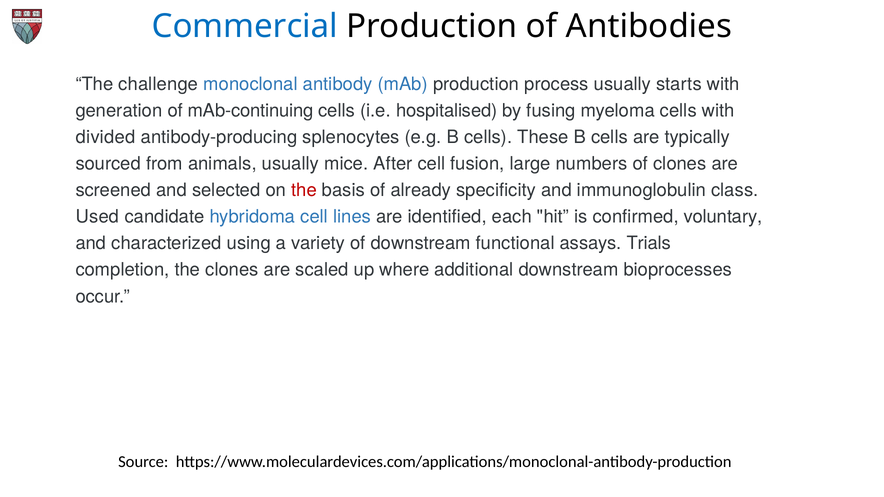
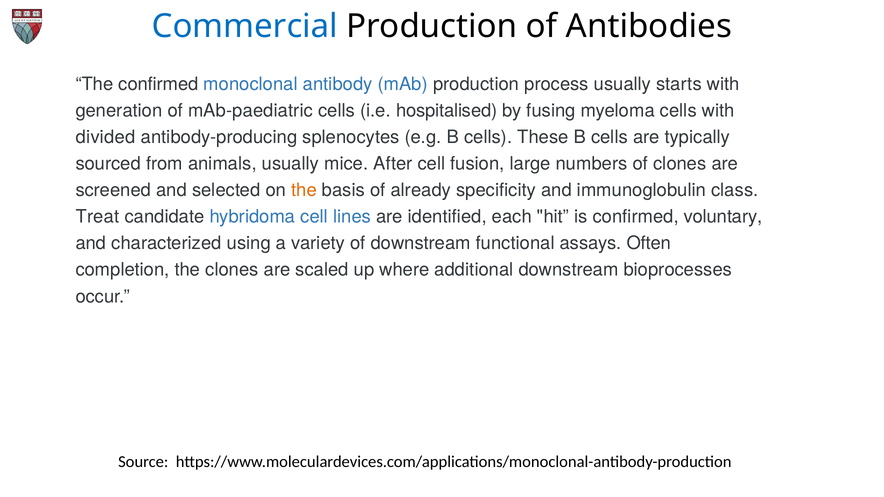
The challenge: challenge -> confirmed
mAb-continuing: mAb-continuing -> mAb-paediatric
the at (304, 190) colour: red -> orange
Used: Used -> Treat
Trials: Trials -> Often
